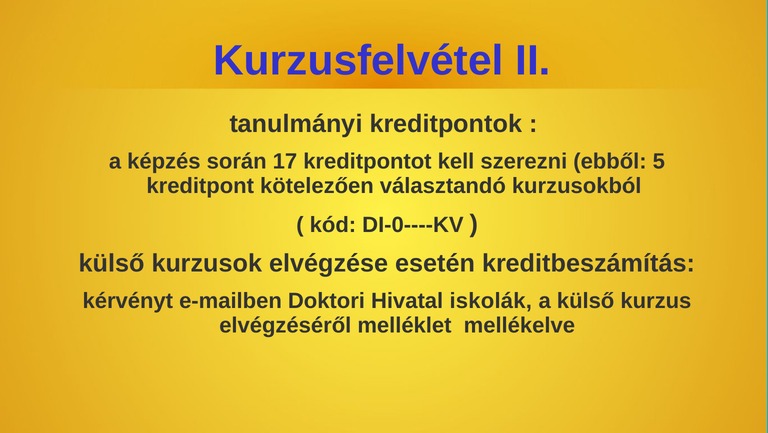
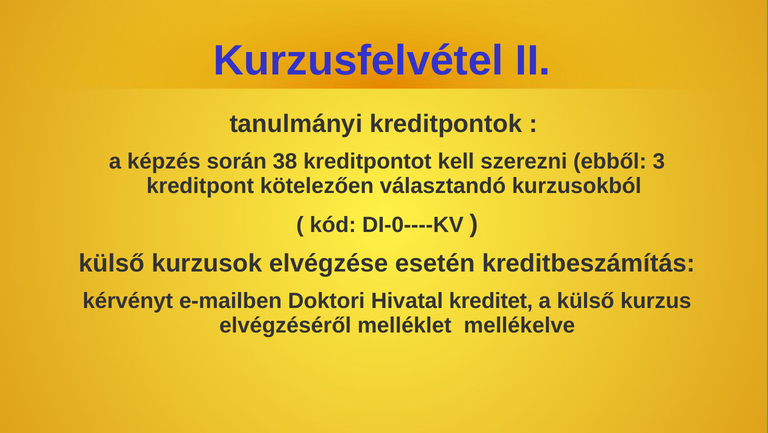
17: 17 -> 38
5: 5 -> 3
iskolák: iskolák -> kreditet
